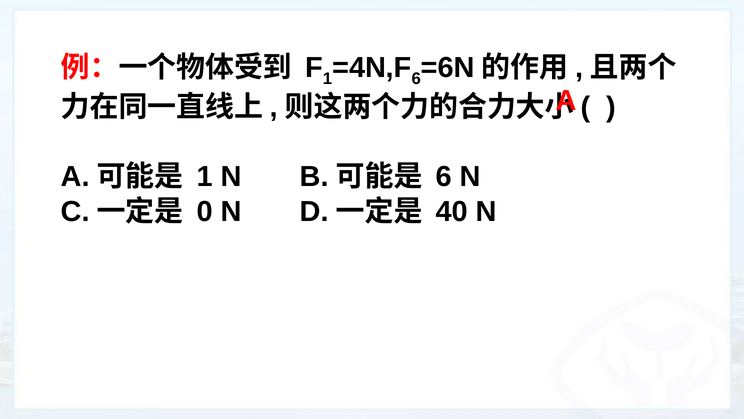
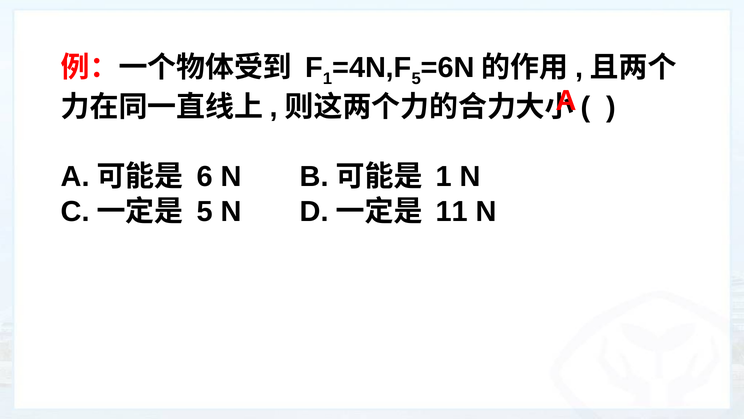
6 at (416, 79): 6 -> 5
1 at (205, 177): 1 -> 6
6 at (444, 177): 6 -> 1
0 at (205, 211): 0 -> 5
40: 40 -> 11
